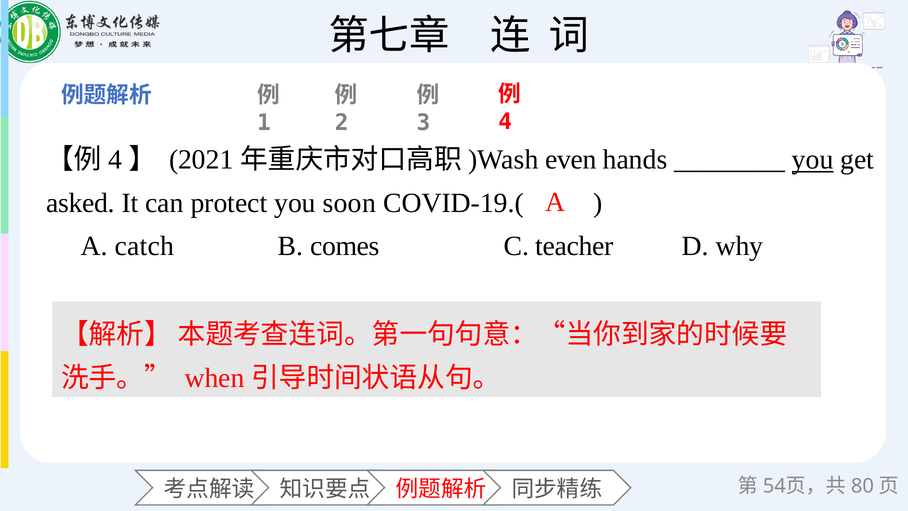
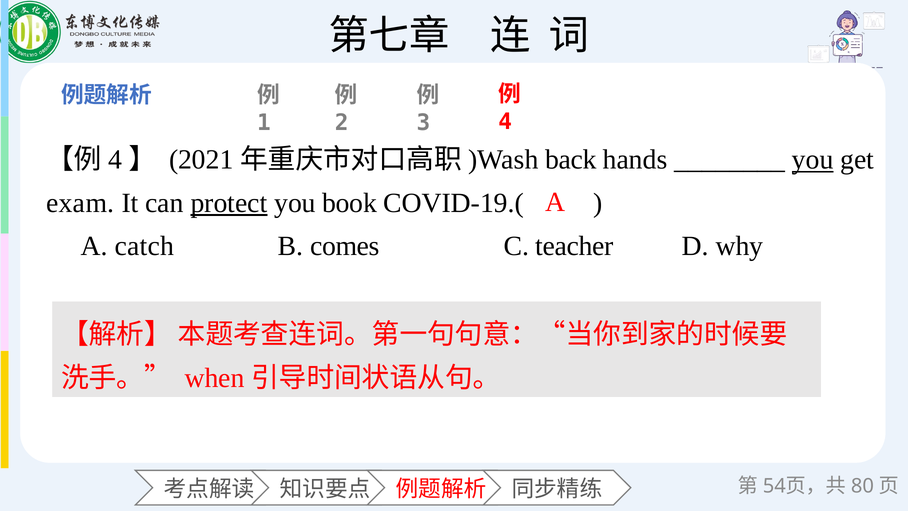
even: even -> back
asked: asked -> exam
protect underline: none -> present
soon: soon -> book
